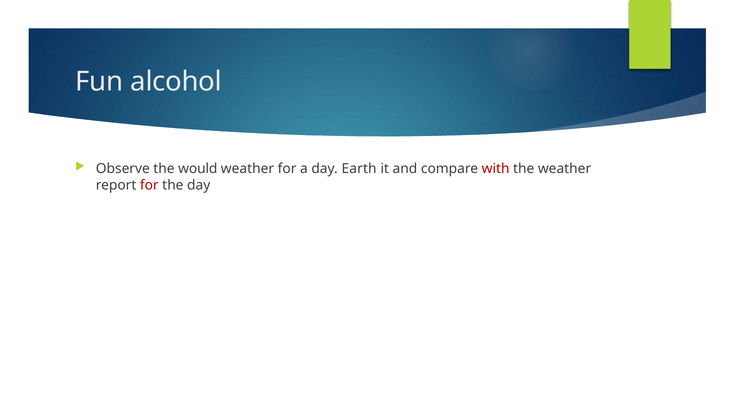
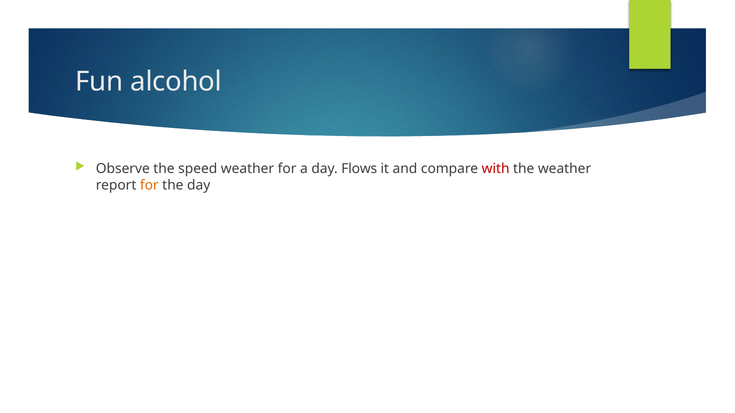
would: would -> speed
Earth: Earth -> Flows
for at (149, 185) colour: red -> orange
